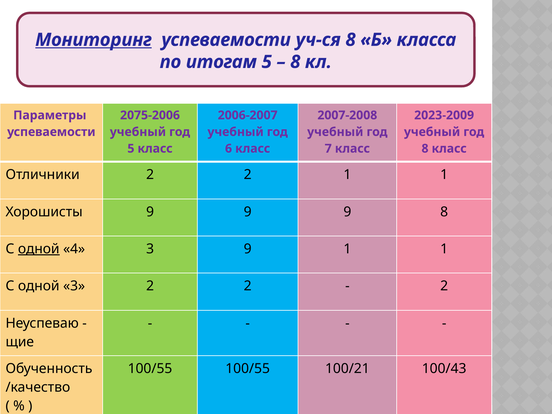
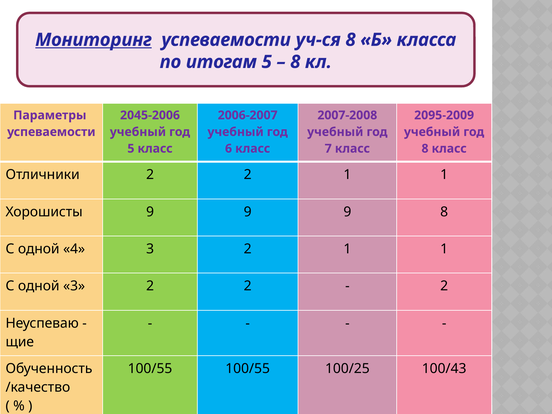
2075-2006: 2075-2006 -> 2045-2006
2023-2009: 2023-2009 -> 2095-2009
одной at (39, 249) underline: present -> none
4 3 9: 9 -> 2
100/21: 100/21 -> 100/25
